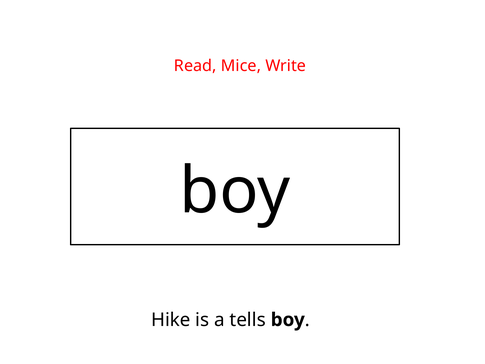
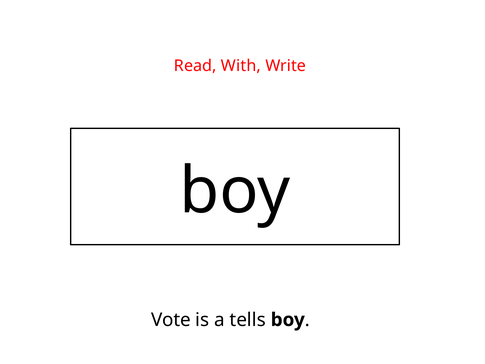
Mice: Mice -> With
Hike: Hike -> Vote
